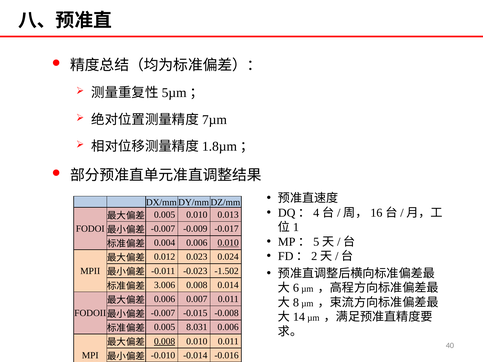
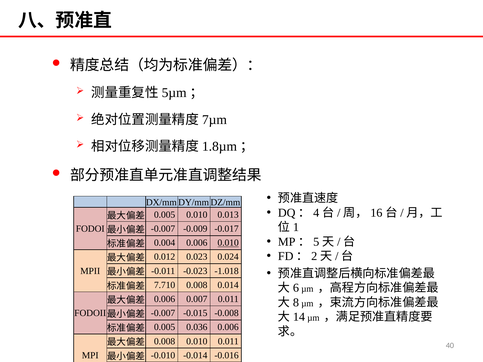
-1.502: -1.502 -> -1.018
3.006: 3.006 -> 7.710
8.031: 8.031 -> 0.036
0.008 at (165, 342) underline: present -> none
